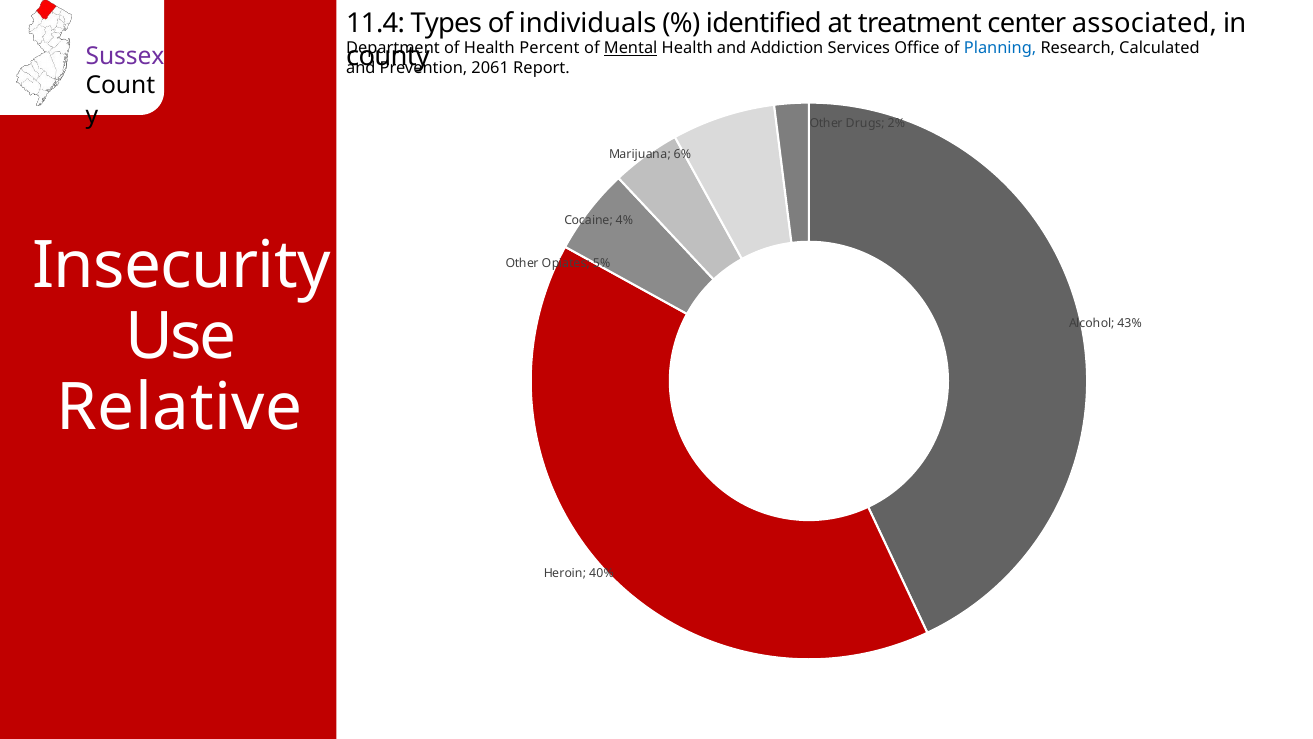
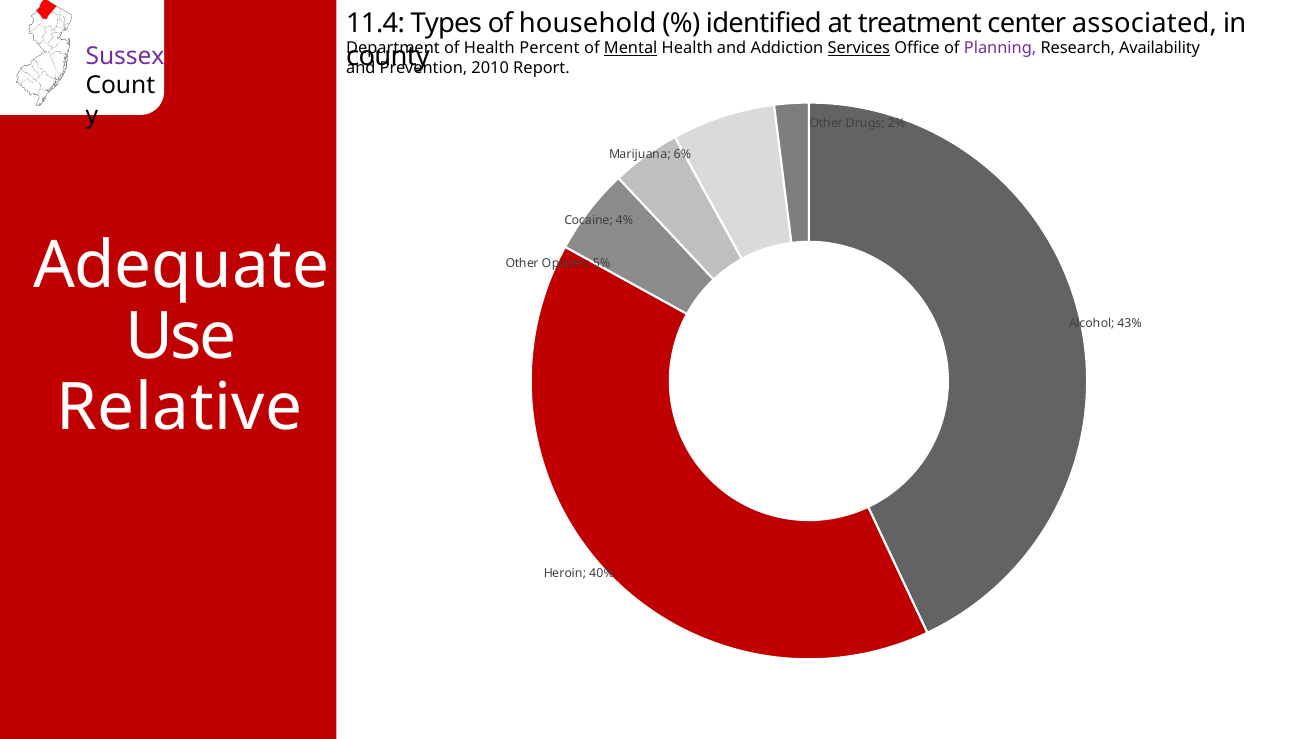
individuals: individuals -> household
Services underline: none -> present
Planning colour: blue -> purple
Calculated: Calculated -> Availability
2061: 2061 -> 2010
Insecurity: Insecurity -> Adequate
